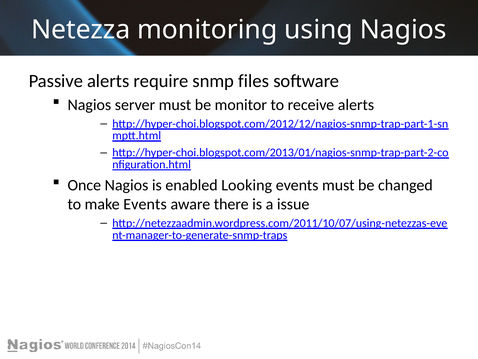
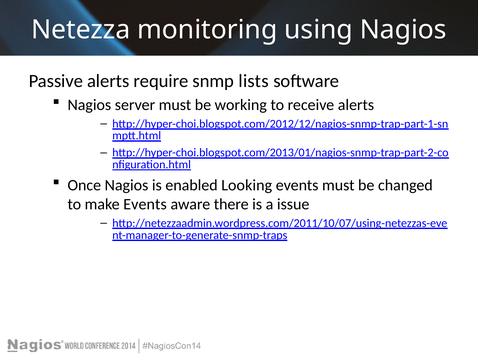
files: files -> lists
monitor: monitor -> working
